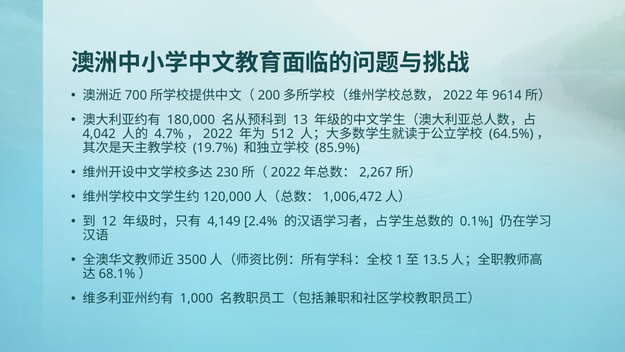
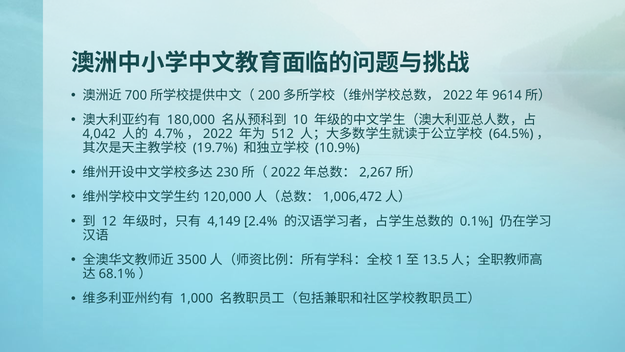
13: 13 -> 10
85.9%: 85.9% -> 10.9%
